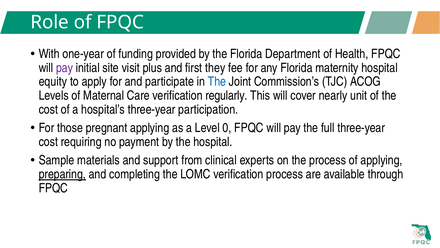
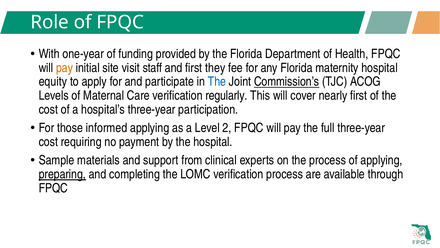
pay at (65, 68) colour: purple -> orange
plus: plus -> staff
Commission’s underline: none -> present
nearly unit: unit -> first
pregnant: pregnant -> informed
0: 0 -> 2
